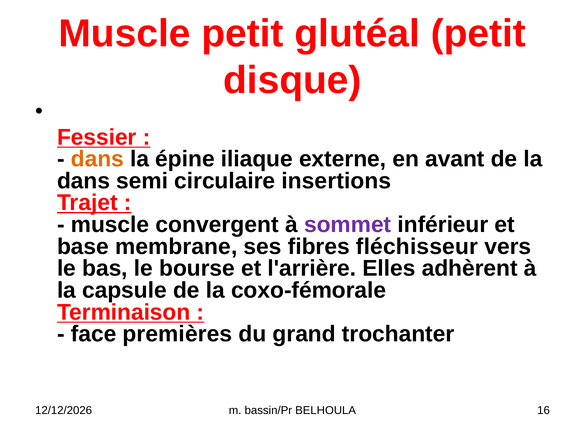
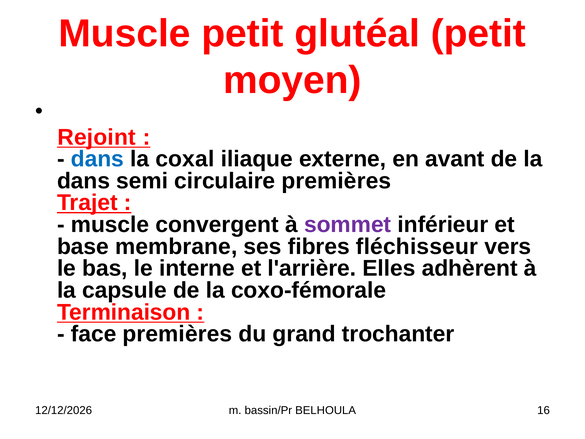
disque: disque -> moyen
Fessier: Fessier -> Rejoint
dans at (97, 159) colour: orange -> blue
épine: épine -> coxal
circulaire insertions: insertions -> premières
bourse: bourse -> interne
